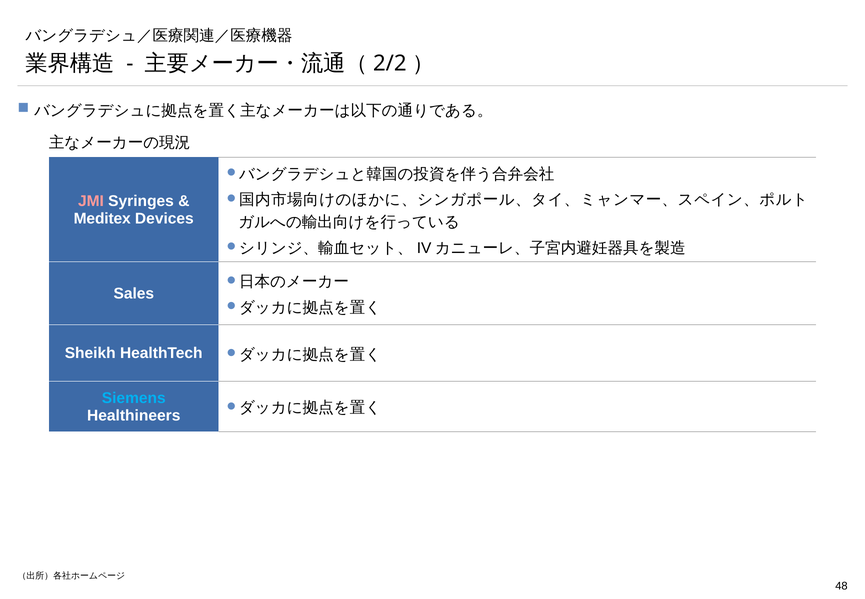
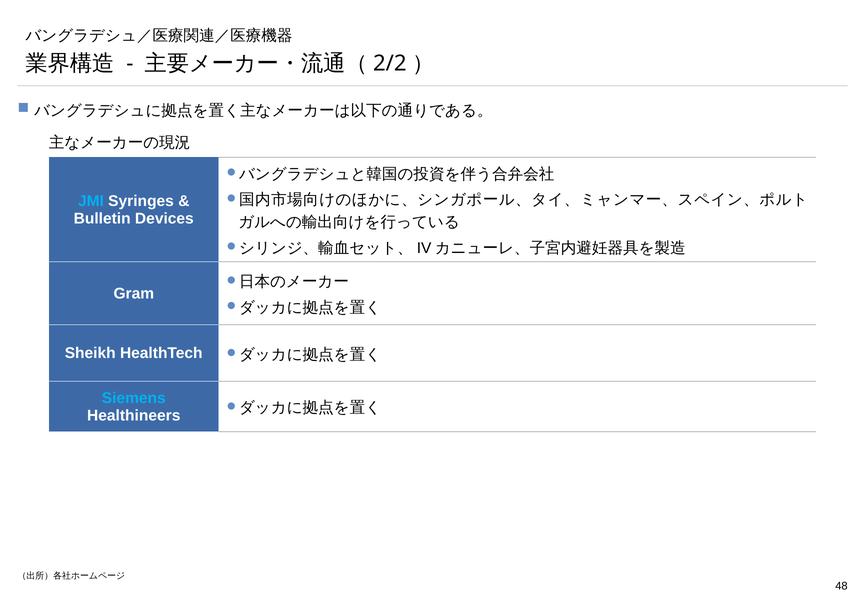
JMI colour: pink -> light blue
Meditex: Meditex -> Bulletin
Sales: Sales -> Gram
